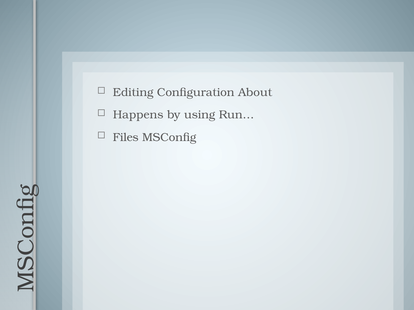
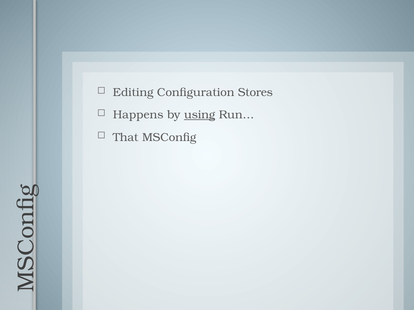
About: About -> Stores
using underline: none -> present
Files: Files -> That
